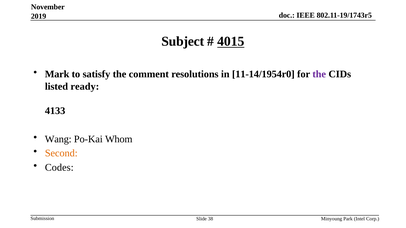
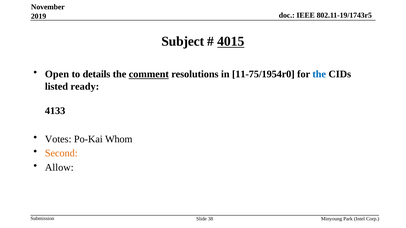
Mark: Mark -> Open
satisfy: satisfy -> details
comment underline: none -> present
11-14/1954r0: 11-14/1954r0 -> 11-75/1954r0
the at (319, 74) colour: purple -> blue
Wang: Wang -> Votes
Codes: Codes -> Allow
